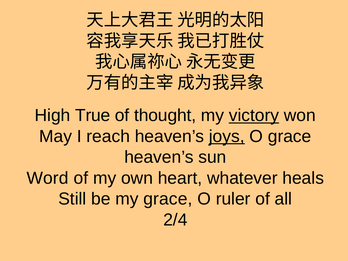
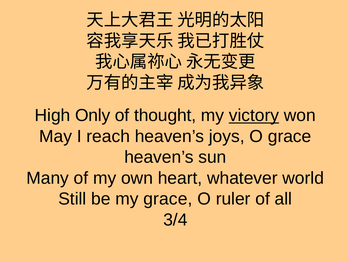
True: True -> Only
joys underline: present -> none
Word: Word -> Many
heals: heals -> world
2/4: 2/4 -> 3/4
